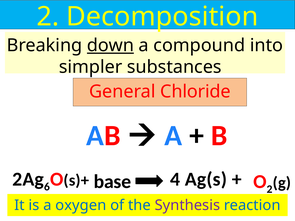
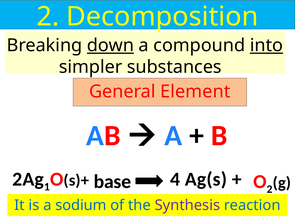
into underline: none -> present
Chloride: Chloride -> Element
6: 6 -> 1
oxygen: oxygen -> sodium
